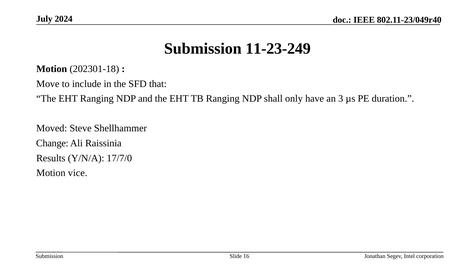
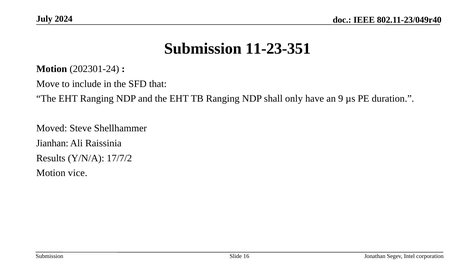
11-23-249: 11-23-249 -> 11-23-351
202301-18: 202301-18 -> 202301-24
3: 3 -> 9
Change: Change -> Jianhan
17/7/0: 17/7/0 -> 17/7/2
